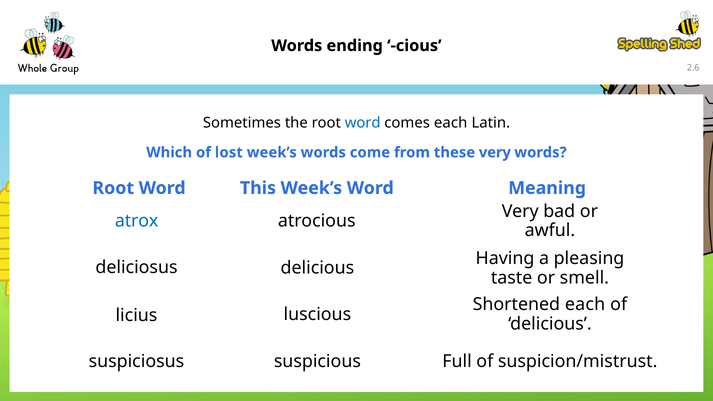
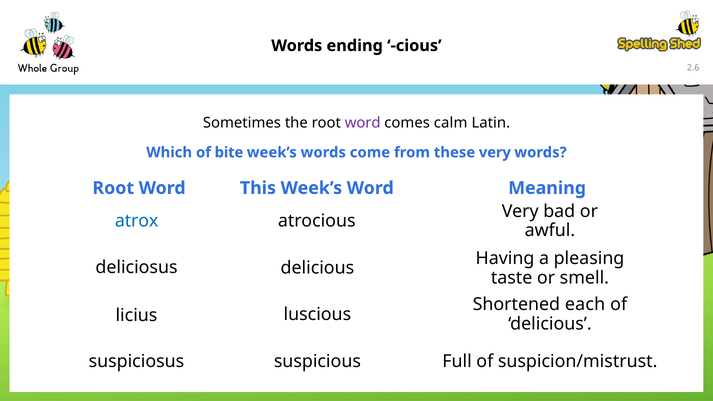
word at (363, 123) colour: blue -> purple
comes each: each -> calm
lost: lost -> bite
